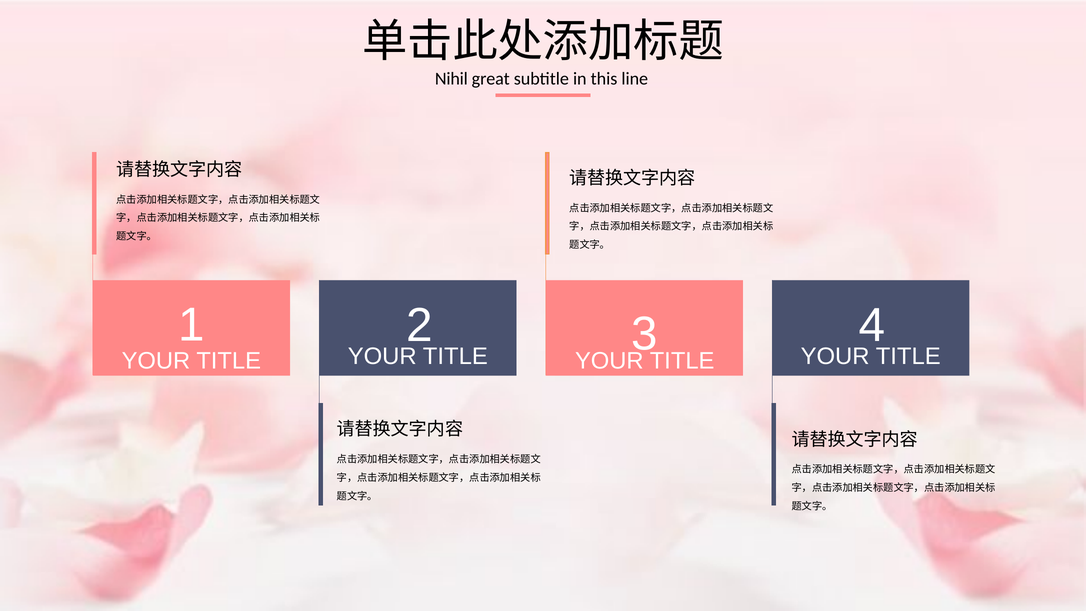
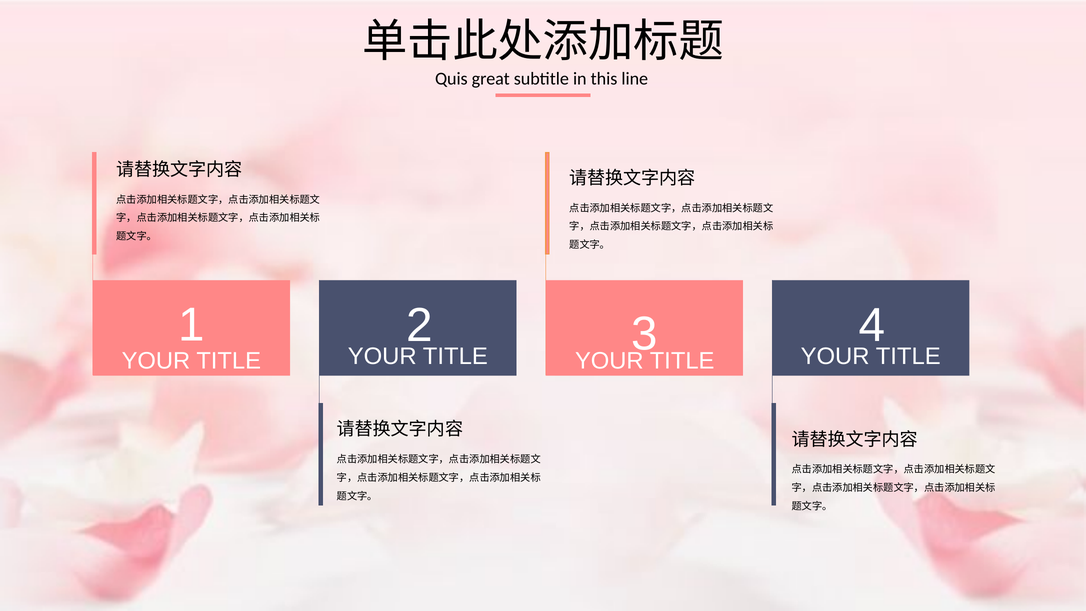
Nihil: Nihil -> Quis
